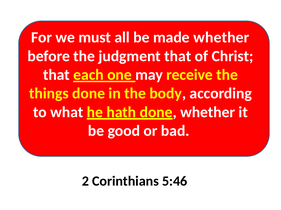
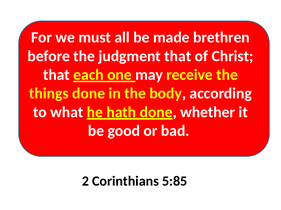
made whether: whether -> brethren
5:46: 5:46 -> 5:85
